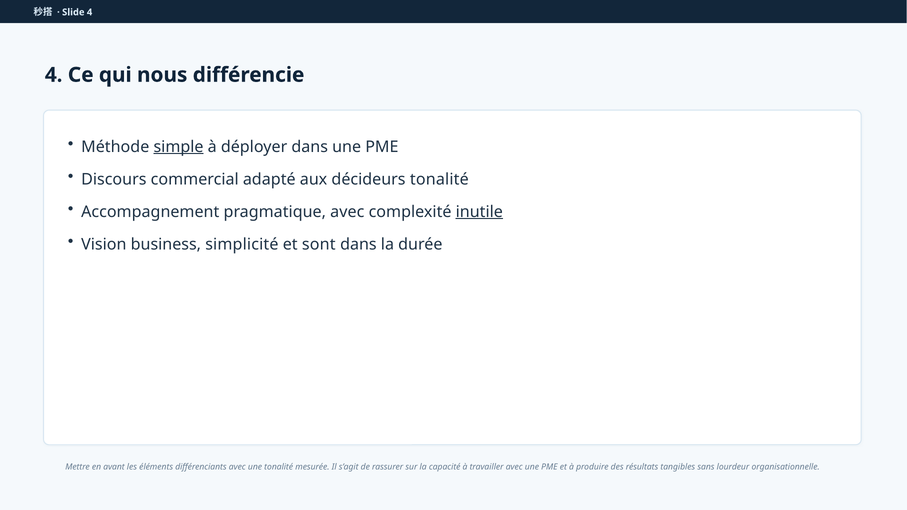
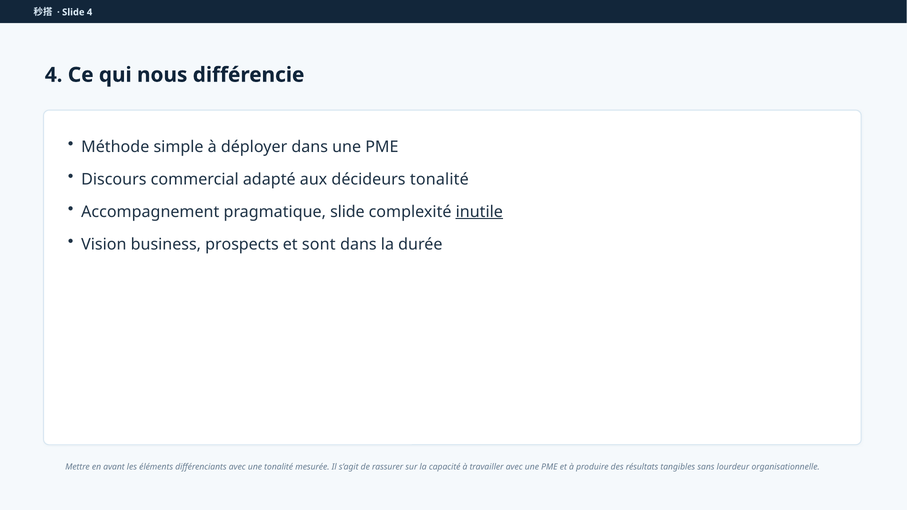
simple underline: present -> none
pragmatique avec: avec -> slide
simplicité: simplicité -> prospects
